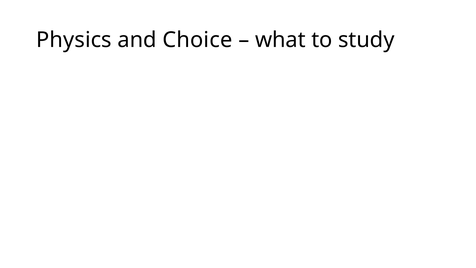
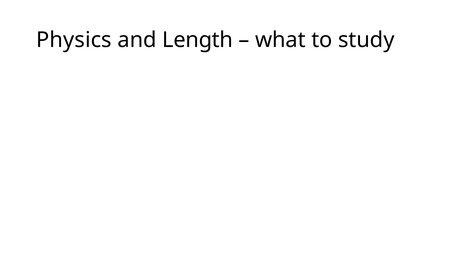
Choice: Choice -> Length
